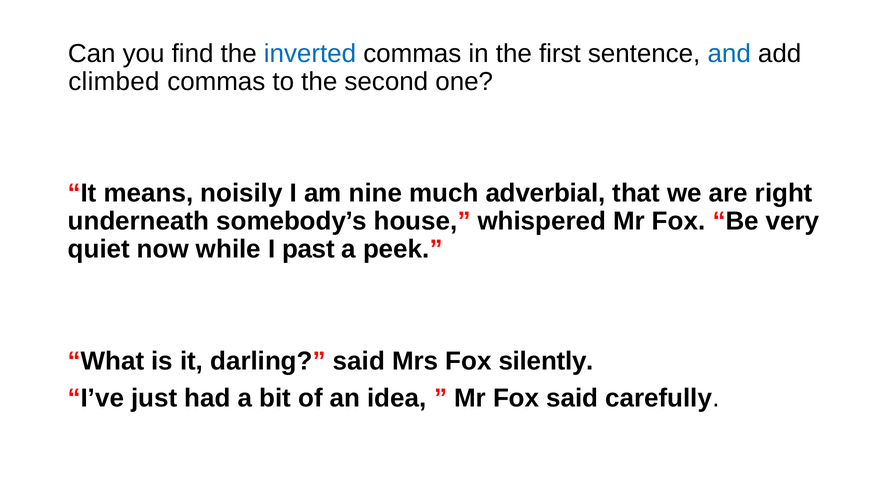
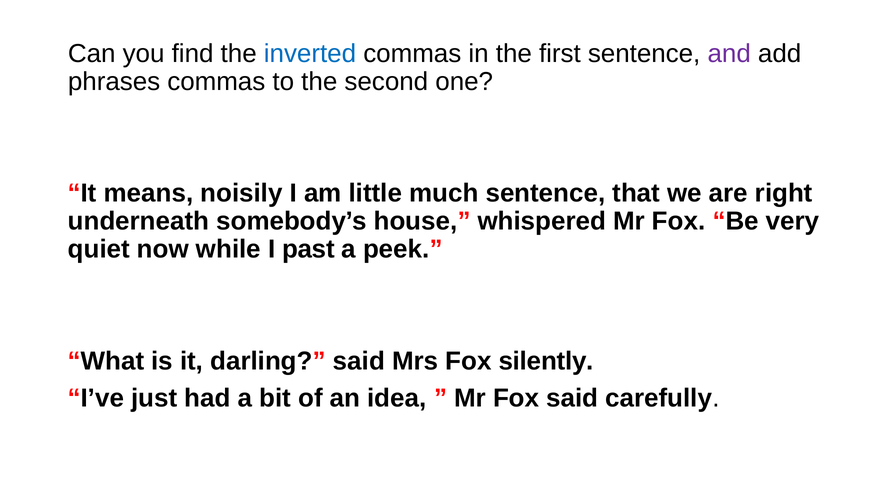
and colour: blue -> purple
climbed: climbed -> phrases
nine: nine -> little
much adverbial: adverbial -> sentence
